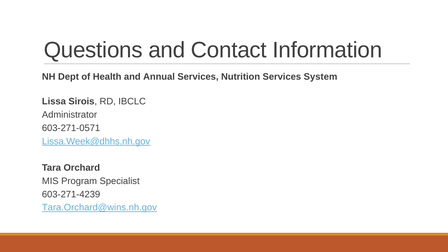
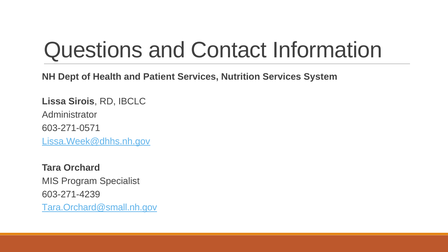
Annual: Annual -> Patient
Tara.Orchard@wins.nh.gov: Tara.Orchard@wins.nh.gov -> Tara.Orchard@small.nh.gov
